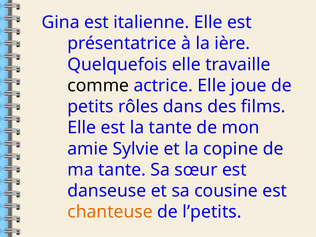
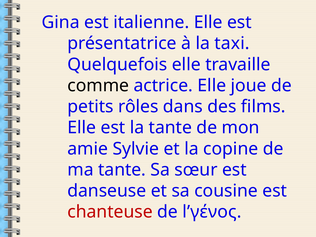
ière: ière -> taxi
chanteuse colour: orange -> red
l’petits: l’petits -> l’γένος
